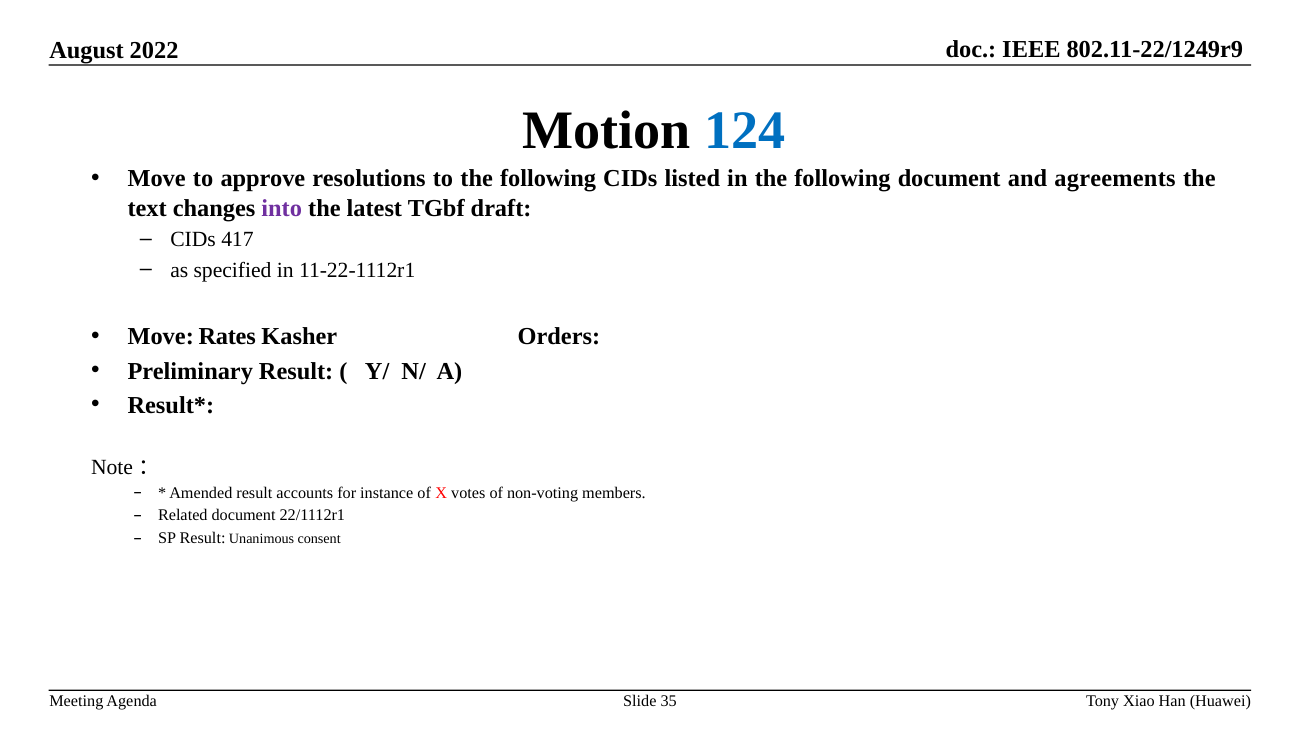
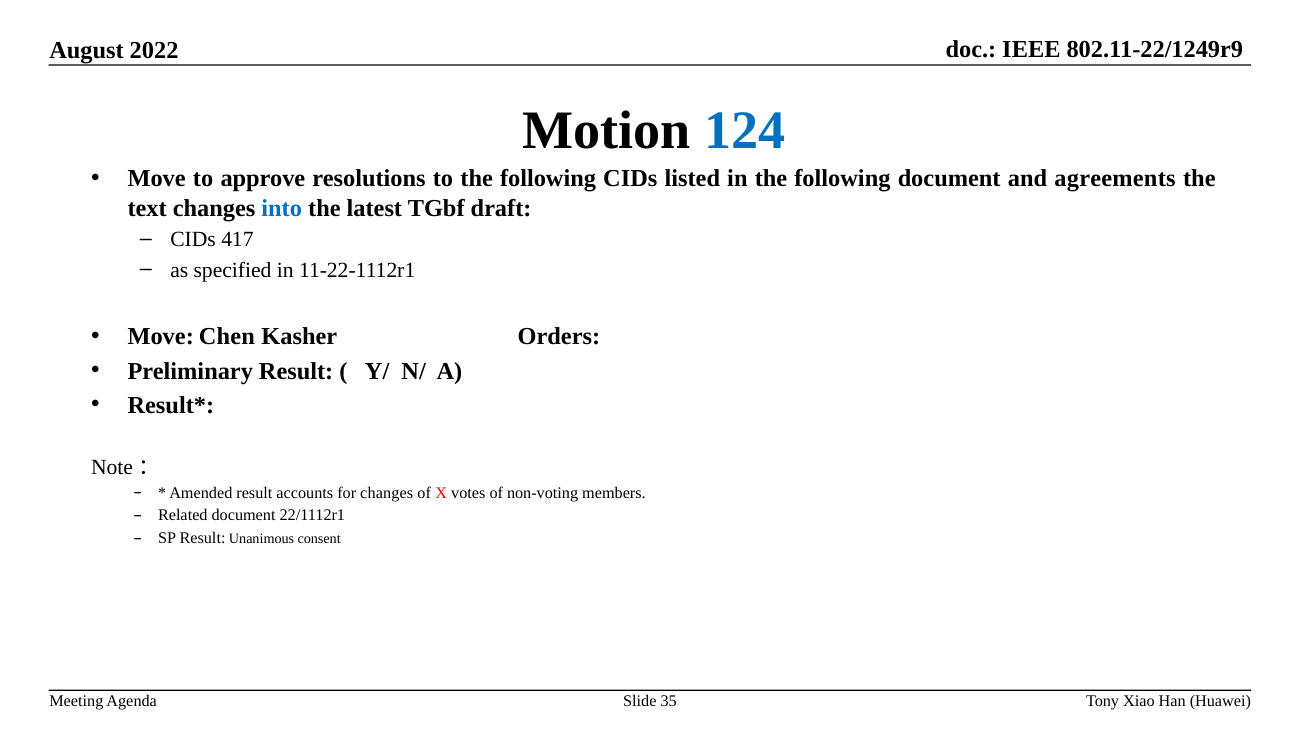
into colour: purple -> blue
Rates: Rates -> Chen
for instance: instance -> changes
